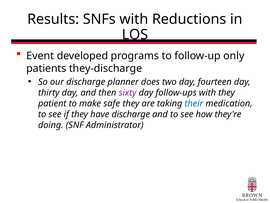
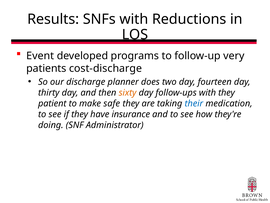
only: only -> very
they-discharge: they-discharge -> cost-discharge
sixty colour: purple -> orange
have discharge: discharge -> insurance
